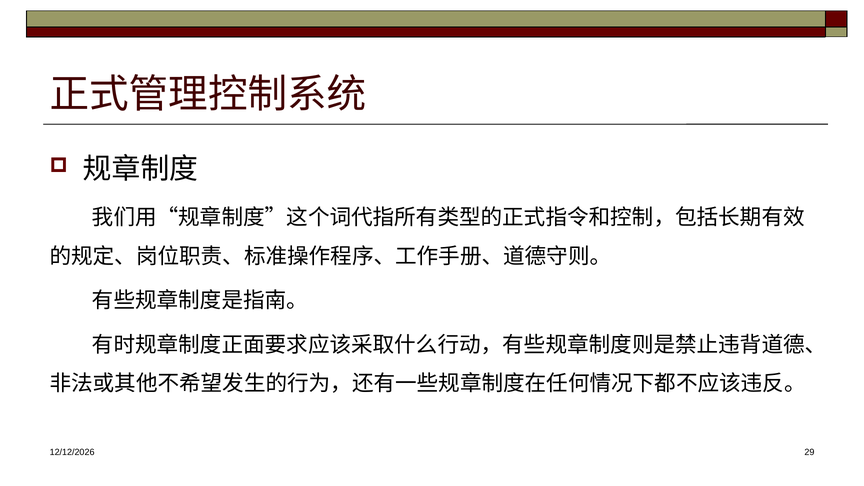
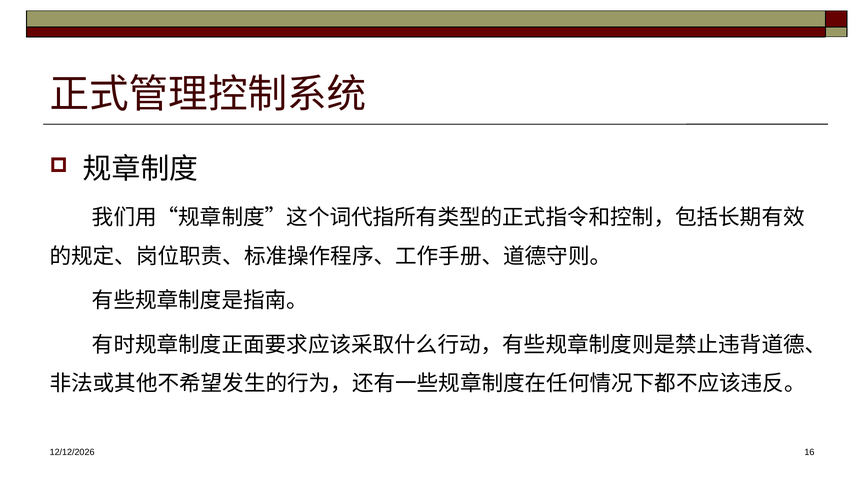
29: 29 -> 16
